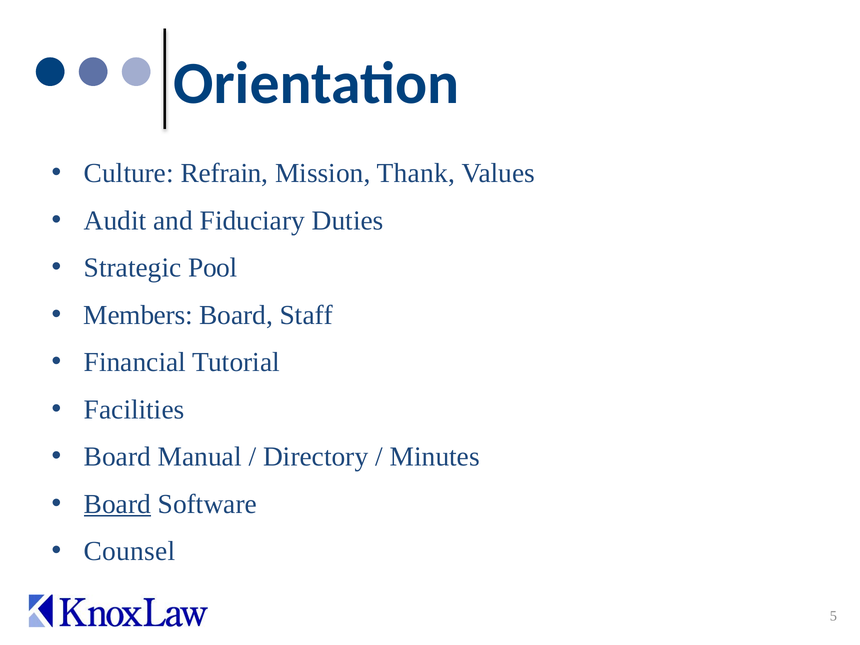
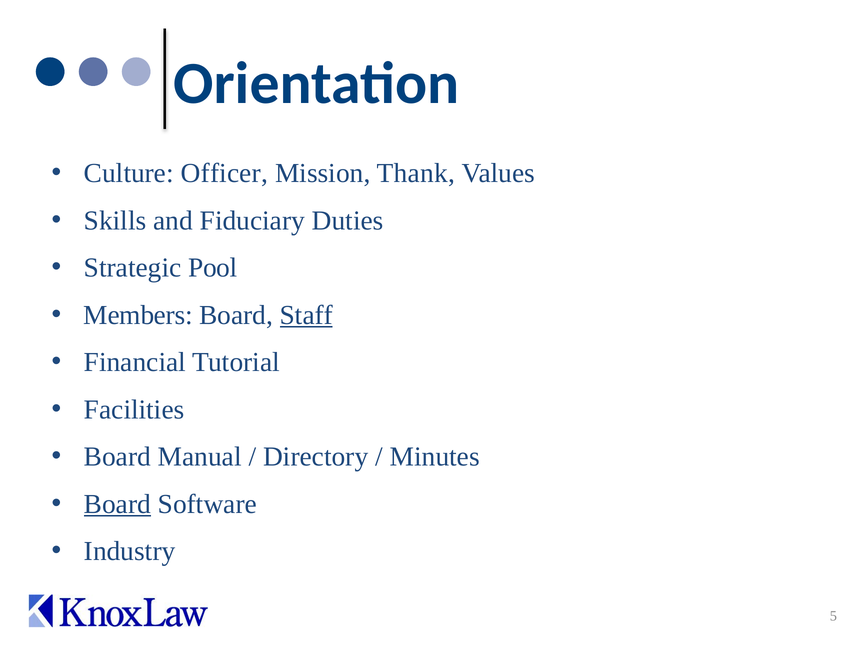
Refrain: Refrain -> Officer
Audit: Audit -> Skills
Staff underline: none -> present
Counsel: Counsel -> Industry
